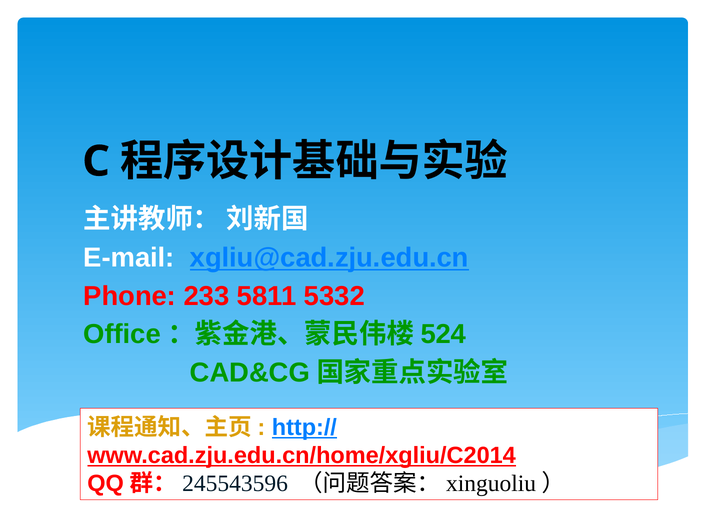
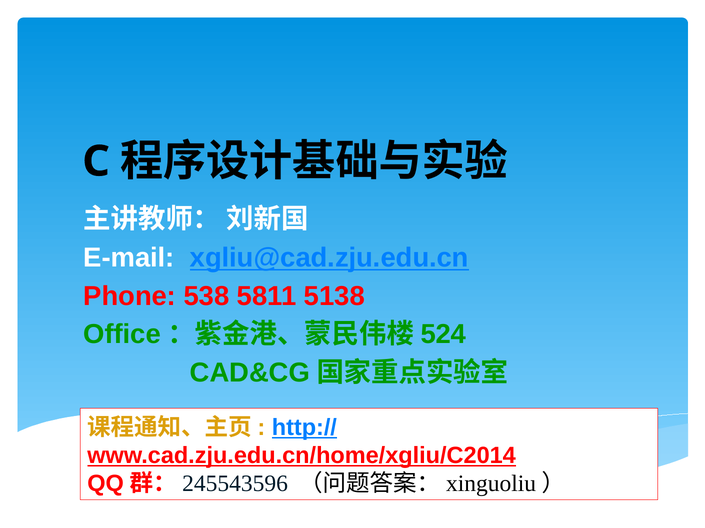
233: 233 -> 538
5332: 5332 -> 5138
